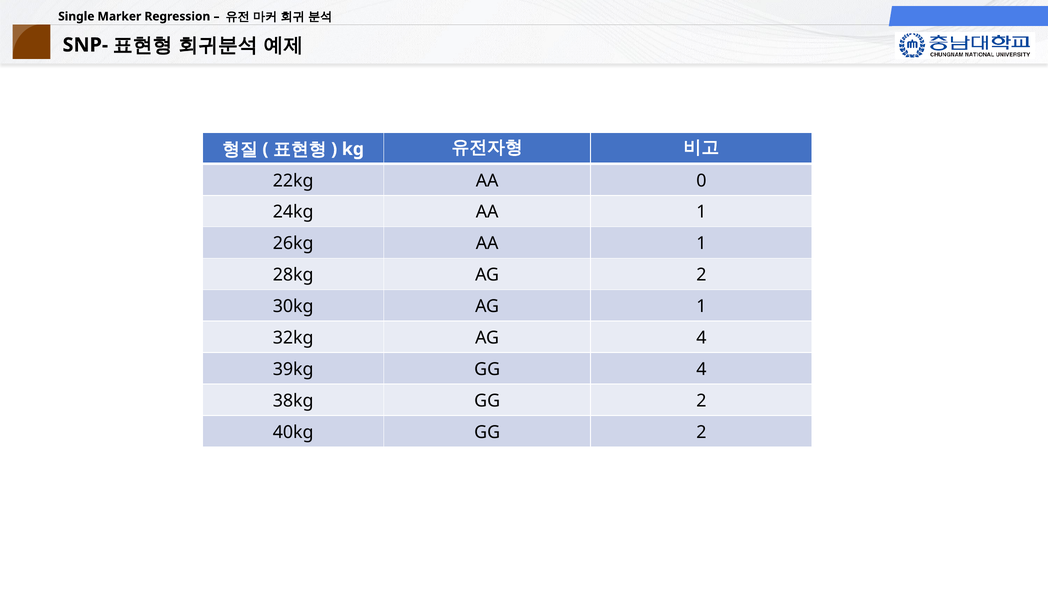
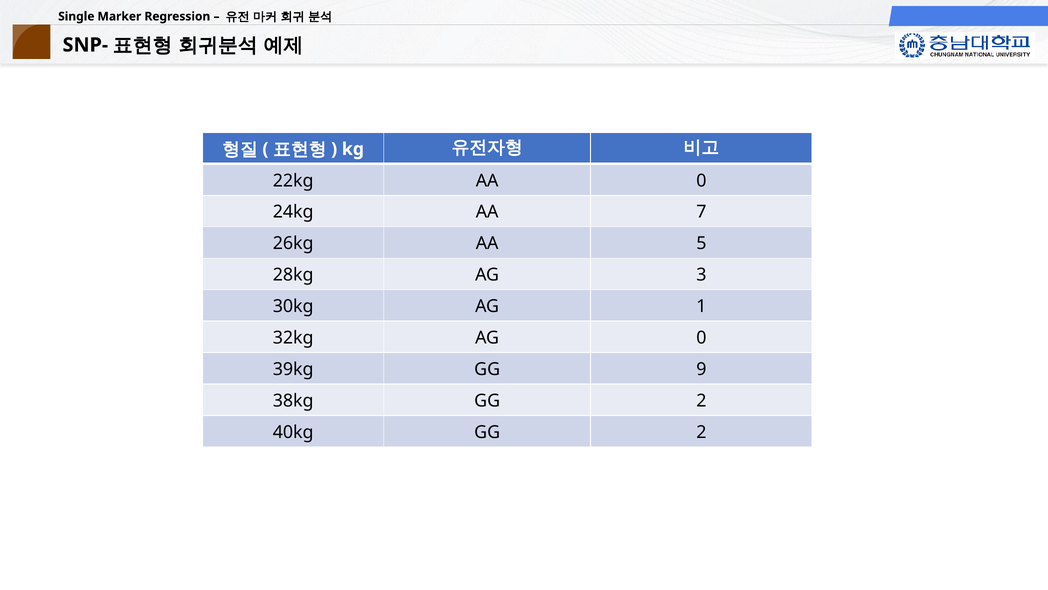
24kg AA 1: 1 -> 7
26kg AA 1: 1 -> 5
AG 2: 2 -> 3
AG 4: 4 -> 0
GG 4: 4 -> 9
